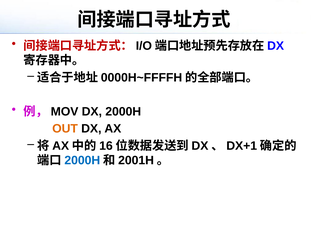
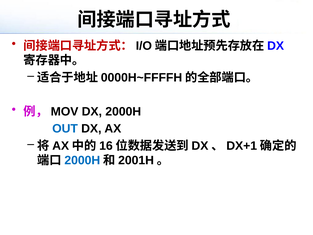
OUT colour: orange -> blue
